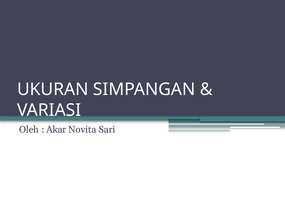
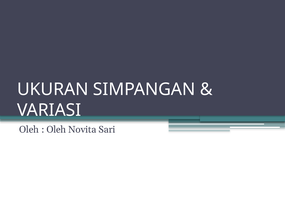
Akar at (56, 129): Akar -> Oleh
